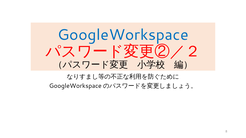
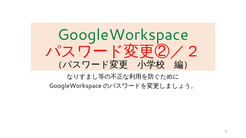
GoogleWorkspace colour: blue -> green
